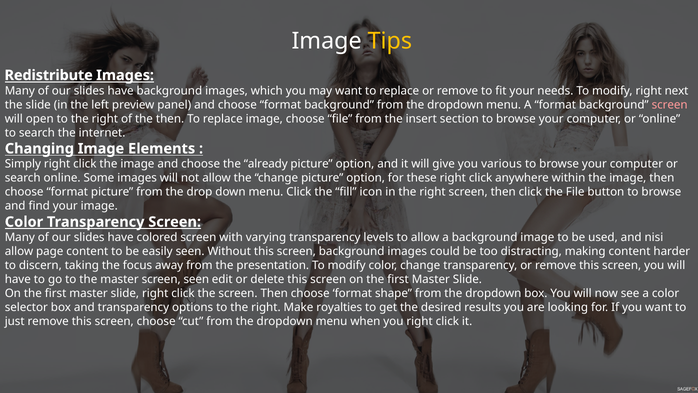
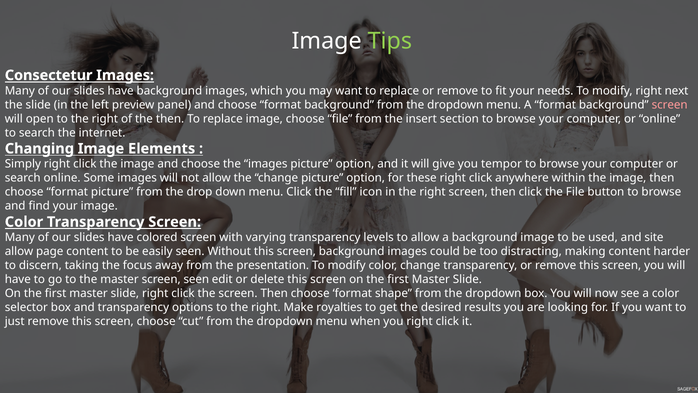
Tips colour: yellow -> light green
Redistribute: Redistribute -> Consectetur
the already: already -> images
various: various -> tempor
nisi: nisi -> site
